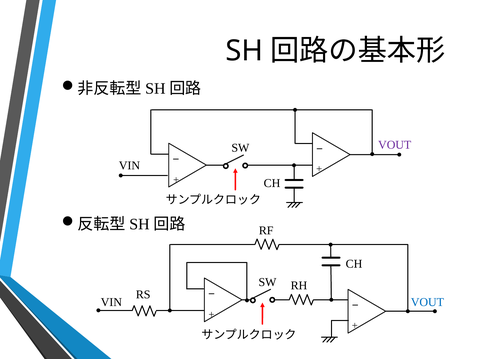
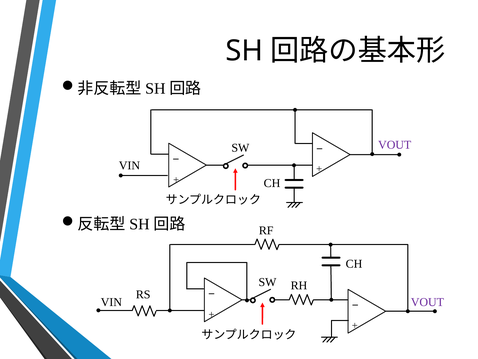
VOUT at (427, 302) colour: blue -> purple
